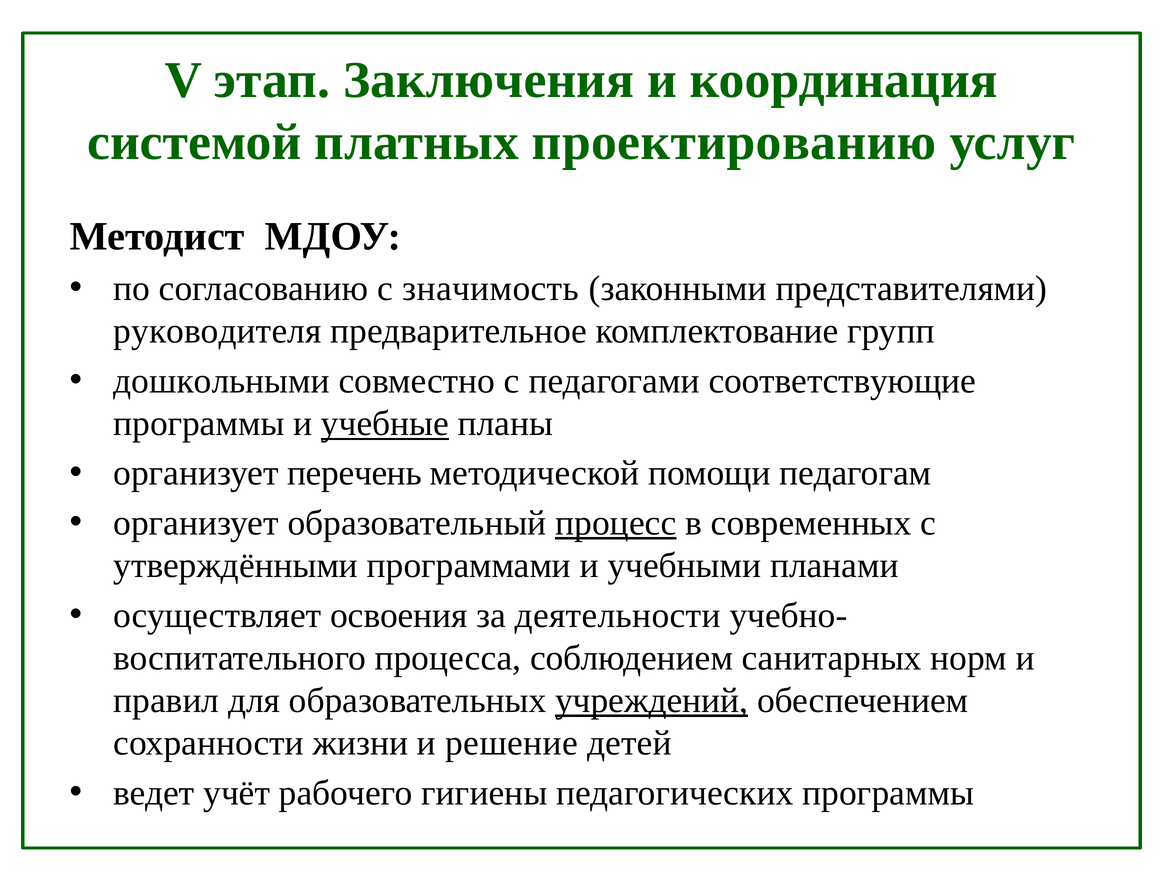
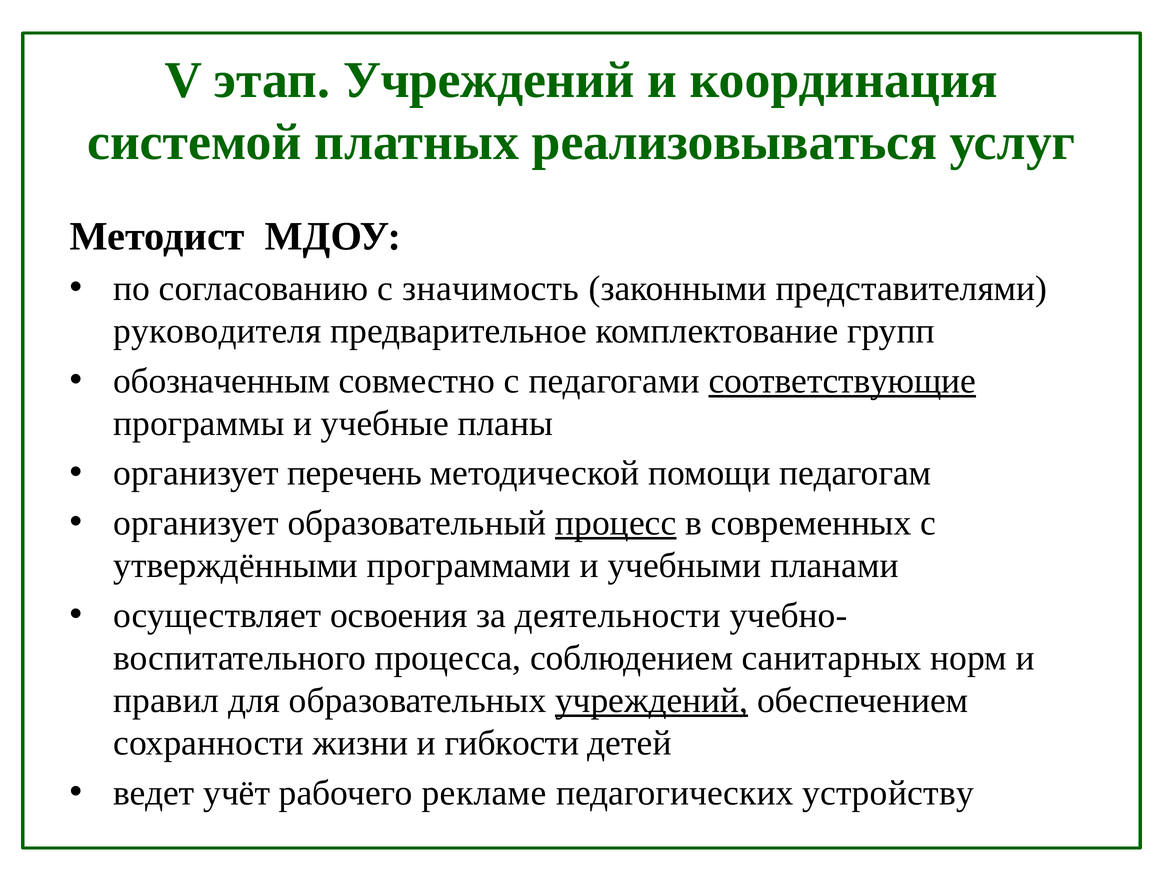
этап Заключения: Заключения -> Учреждений
проектированию: проектированию -> реализовываться
дошкольными: дошкольными -> обозначенным
соответствующие underline: none -> present
учебные underline: present -> none
решение: решение -> гибкости
гигиены: гигиены -> рекламе
педагогических программы: программы -> устройству
